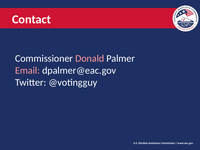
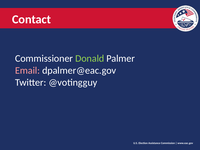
Donald colour: pink -> light green
